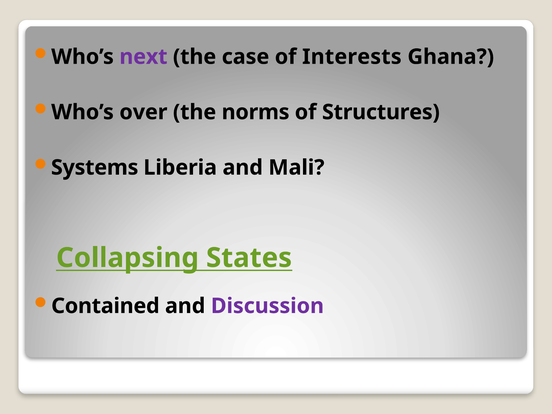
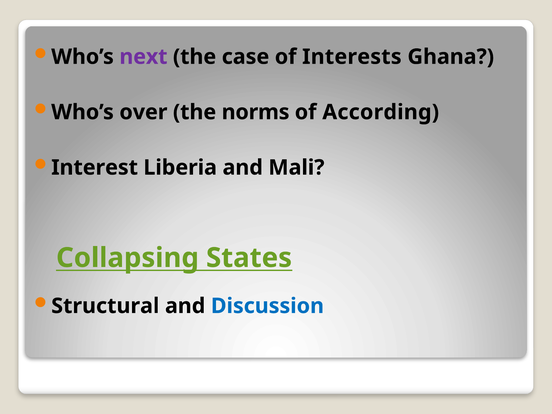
Structures: Structures -> According
Systems: Systems -> Interest
Contained: Contained -> Structural
Discussion colour: purple -> blue
